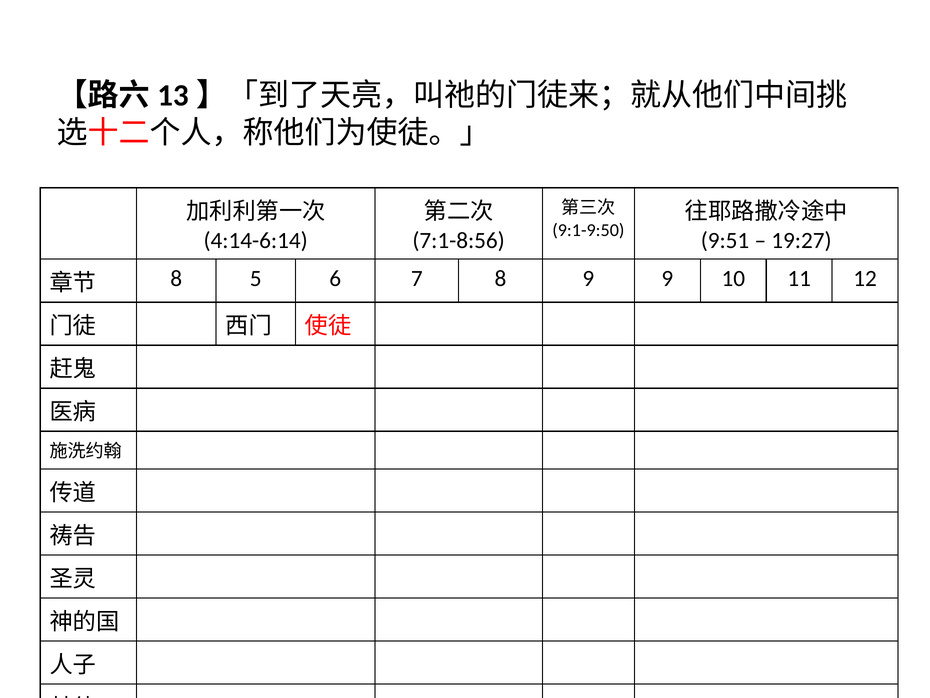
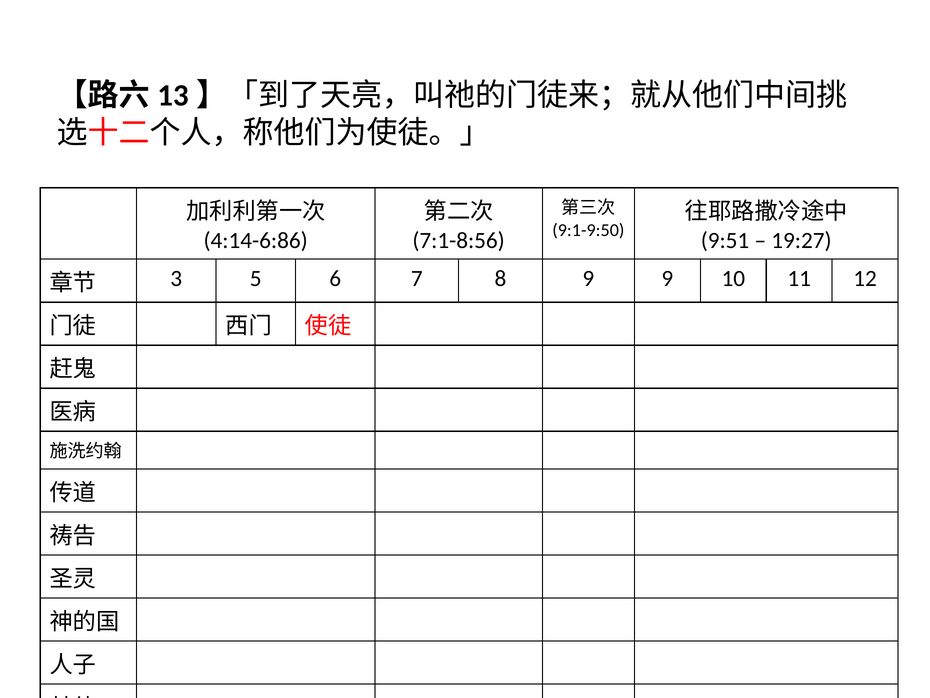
4:14-6:14: 4:14-6:14 -> 4:14-6:86
8 at (176, 278): 8 -> 3
